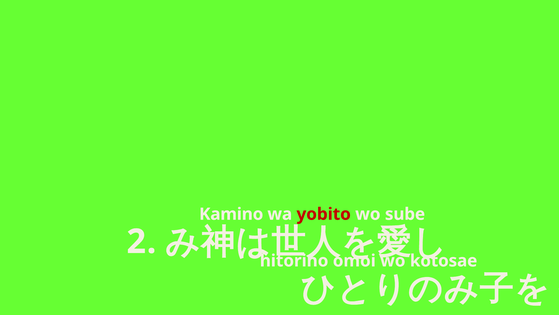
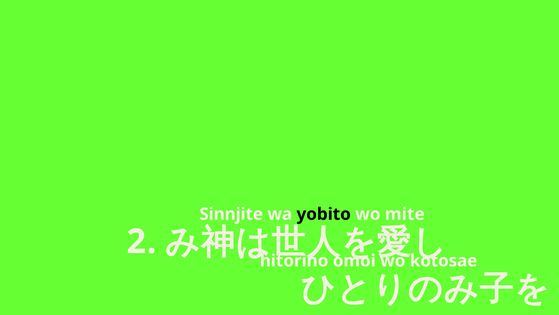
Kamino: Kamino -> Sinnjite
yobito colour: red -> black
sube: sube -> mite
